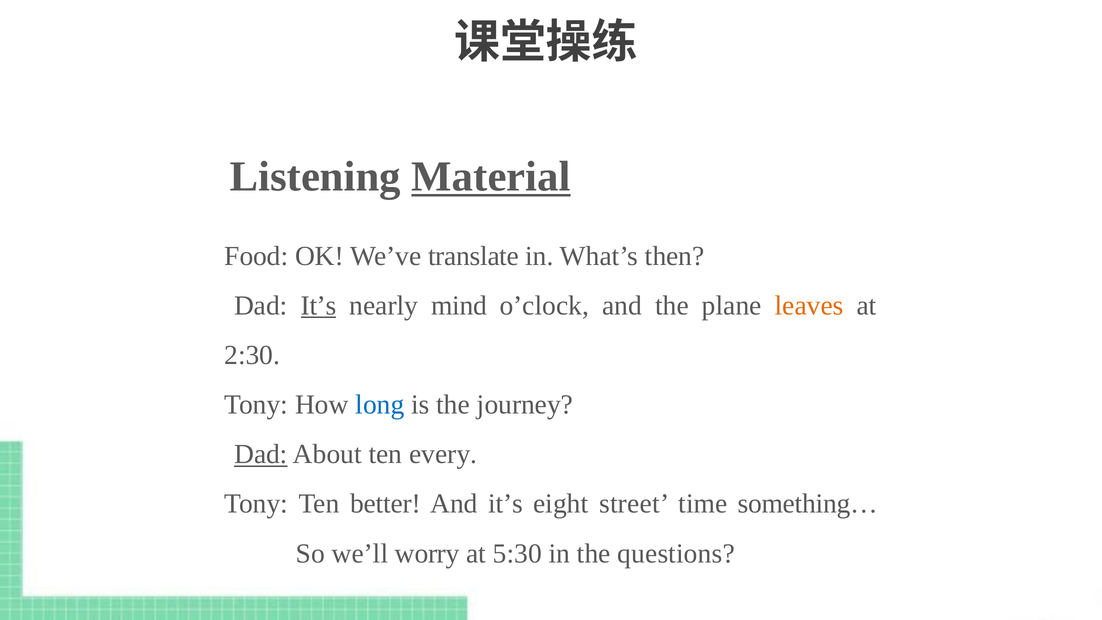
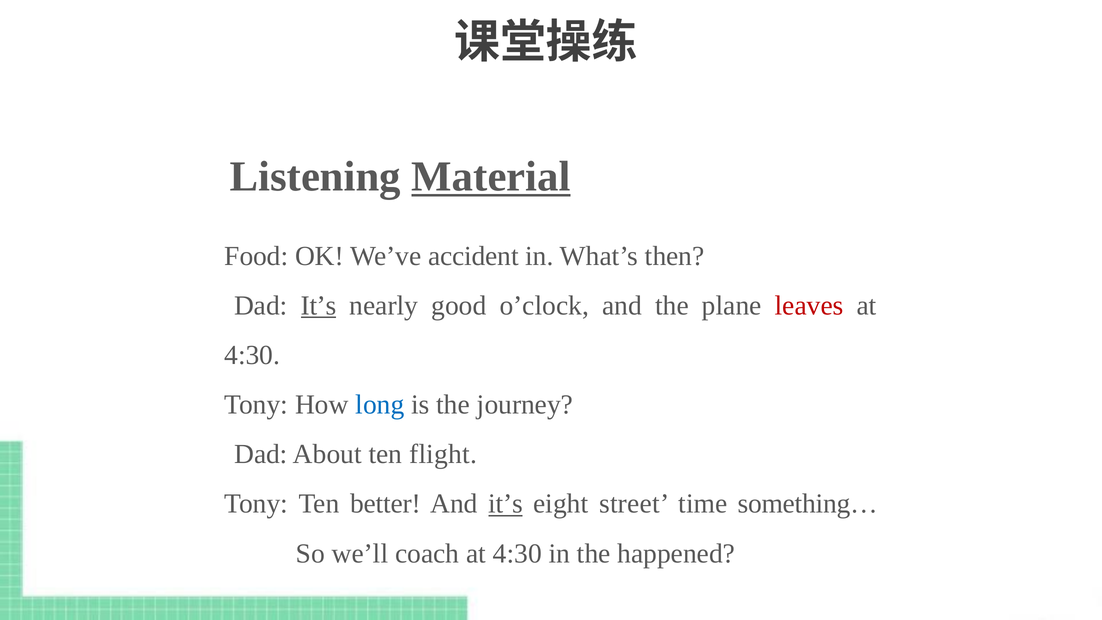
translate: translate -> accident
mind: mind -> good
leaves colour: orange -> red
2:30 at (252, 355): 2:30 -> 4:30
Dad at (261, 454) underline: present -> none
every: every -> flight
it’s at (506, 504) underline: none -> present
worry: worry -> coach
5:30 at (517, 553): 5:30 -> 4:30
questions: questions -> happened
